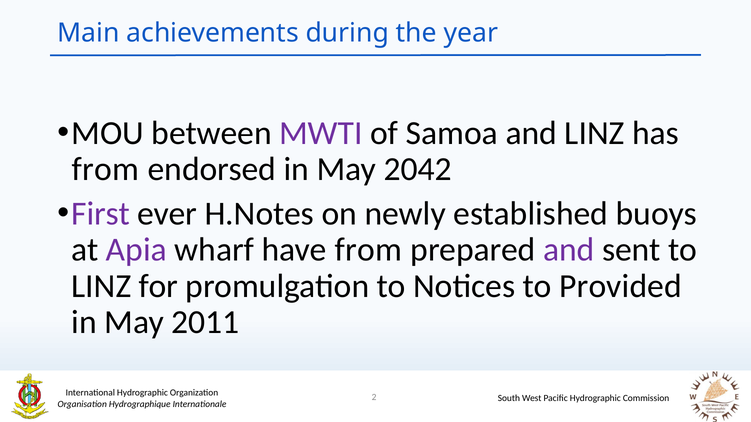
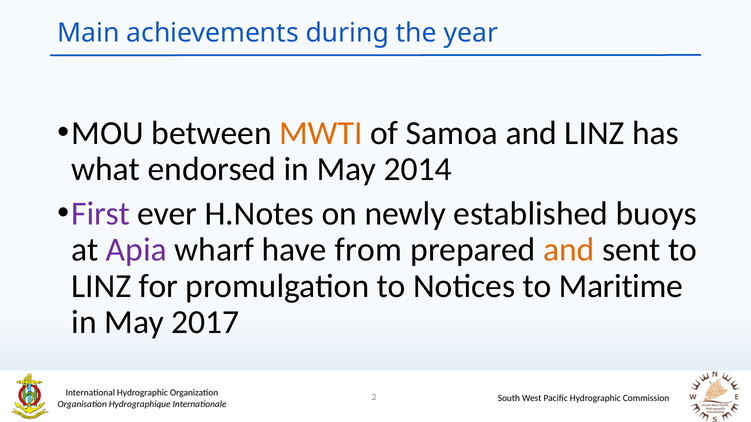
MWTI colour: purple -> orange
from at (106, 170): from -> what
2042: 2042 -> 2014
and at (569, 250) colour: purple -> orange
Provided: Provided -> Maritime
2011: 2011 -> 2017
